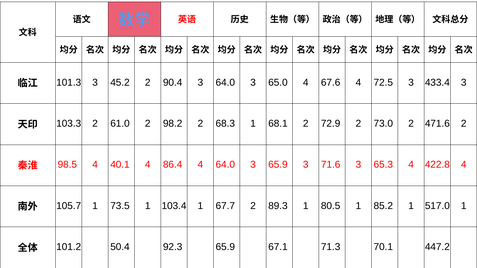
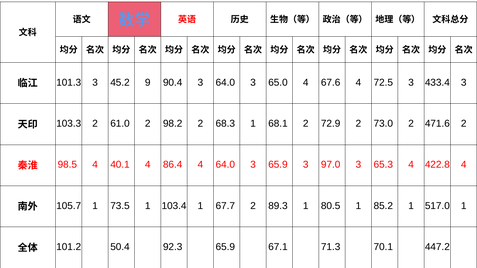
45.2 2: 2 -> 9
71.6: 71.6 -> 97.0
